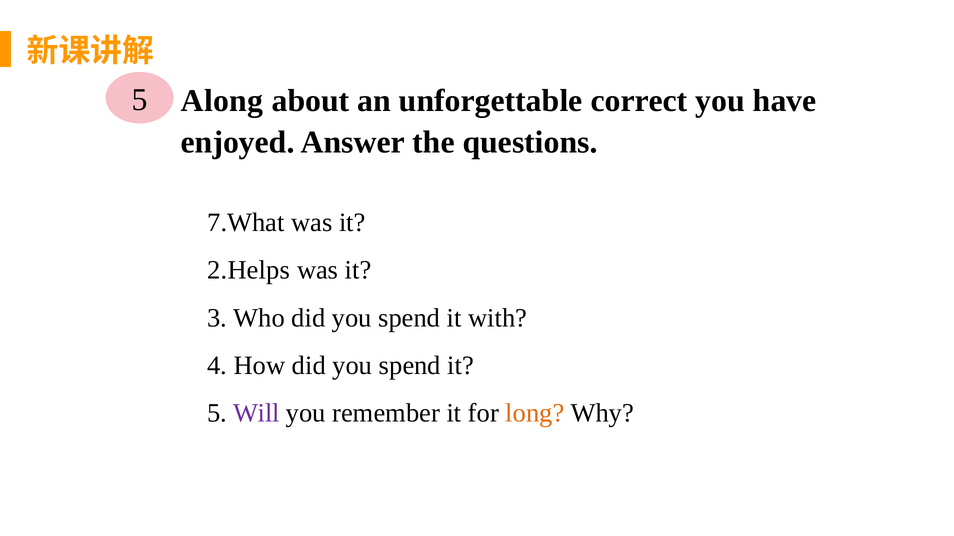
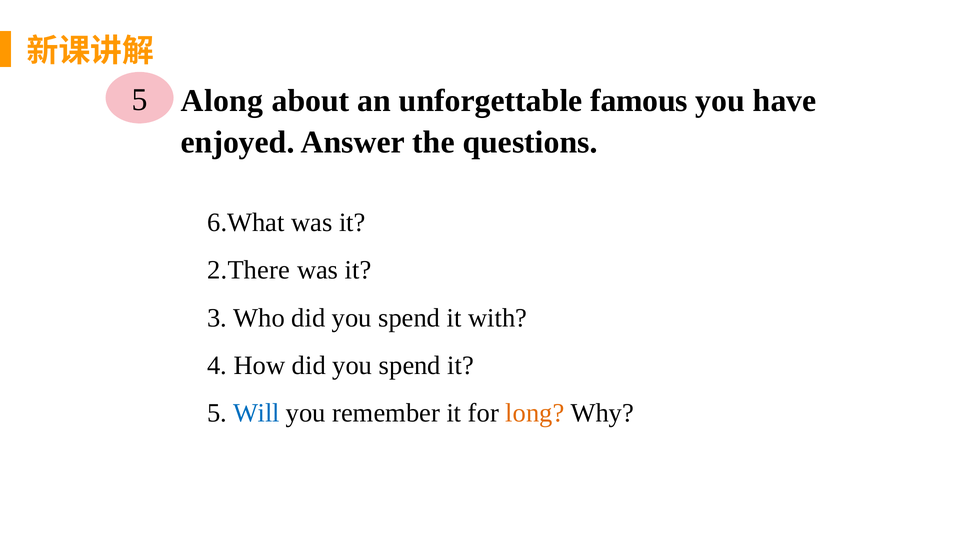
correct: correct -> famous
7.What: 7.What -> 6.What
2.Helps: 2.Helps -> 2.There
Will colour: purple -> blue
